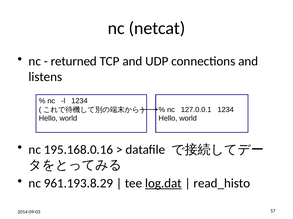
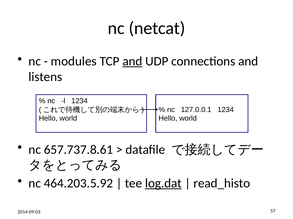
returned: returned -> modules
and at (132, 61) underline: none -> present
195.168.0.16: 195.168.0.16 -> 657.737.8.61
961.193.8.29: 961.193.8.29 -> 464.203.5.92
